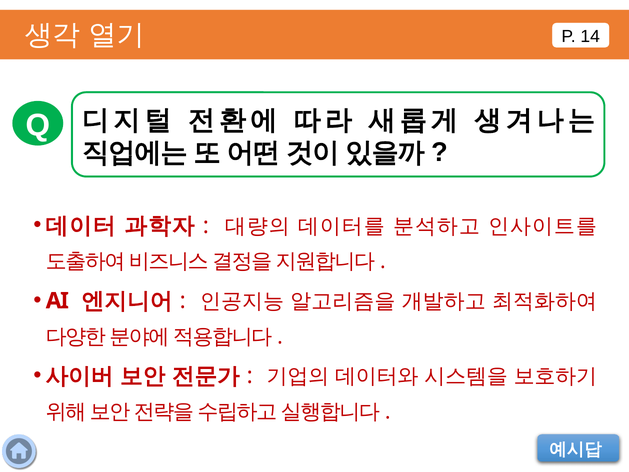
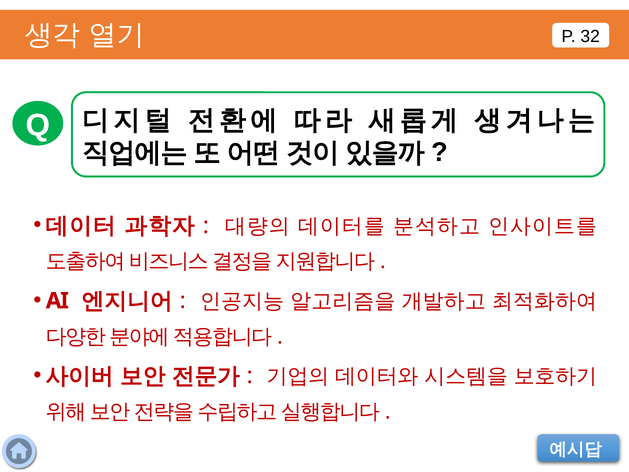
14: 14 -> 32
